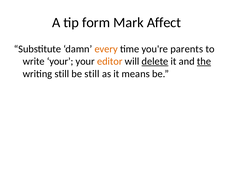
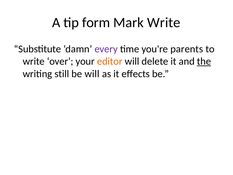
Mark Affect: Affect -> Write
every colour: orange -> purple
write your: your -> over
delete underline: present -> none
be still: still -> will
means: means -> effects
